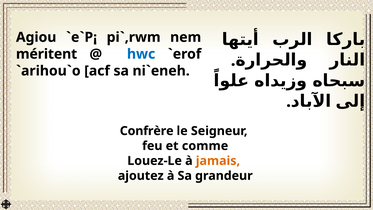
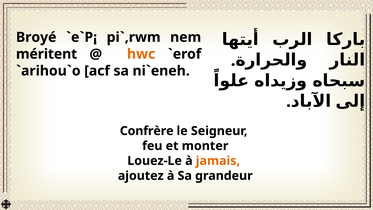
Agiou: Agiou -> Broyé
hwc colour: blue -> orange
comme: comme -> monter
